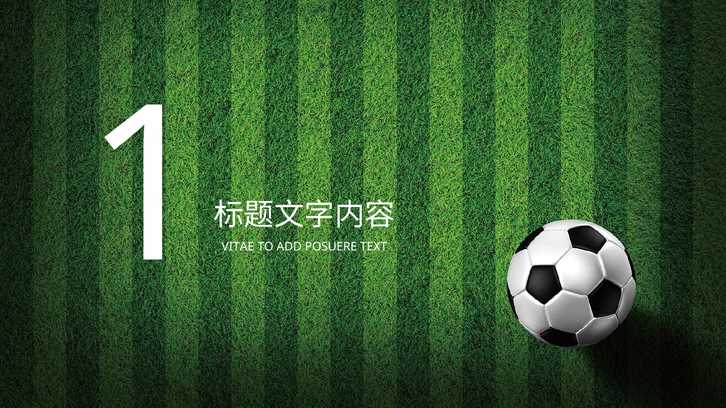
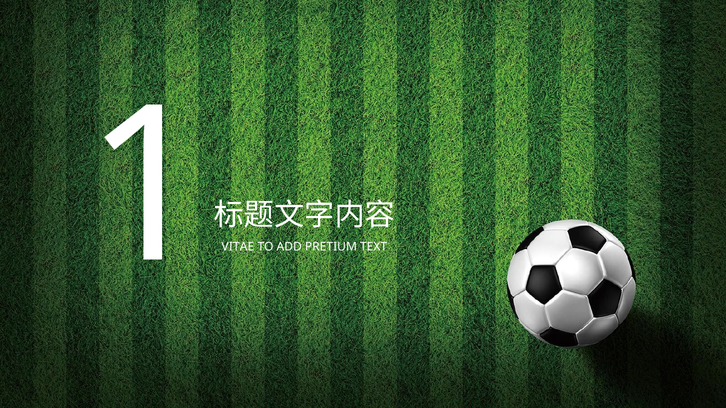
POSUERE: POSUERE -> PRETIUM
